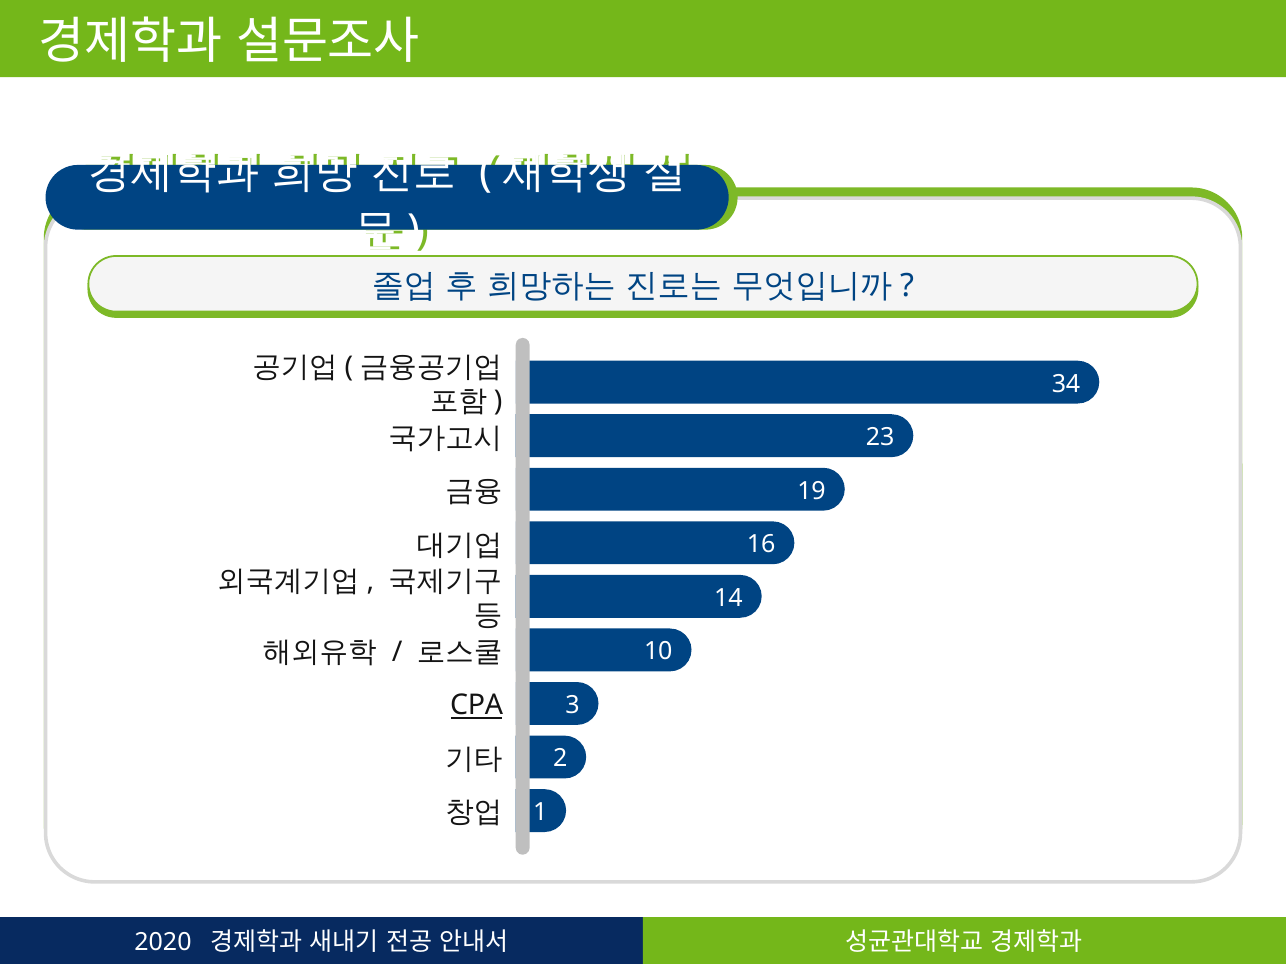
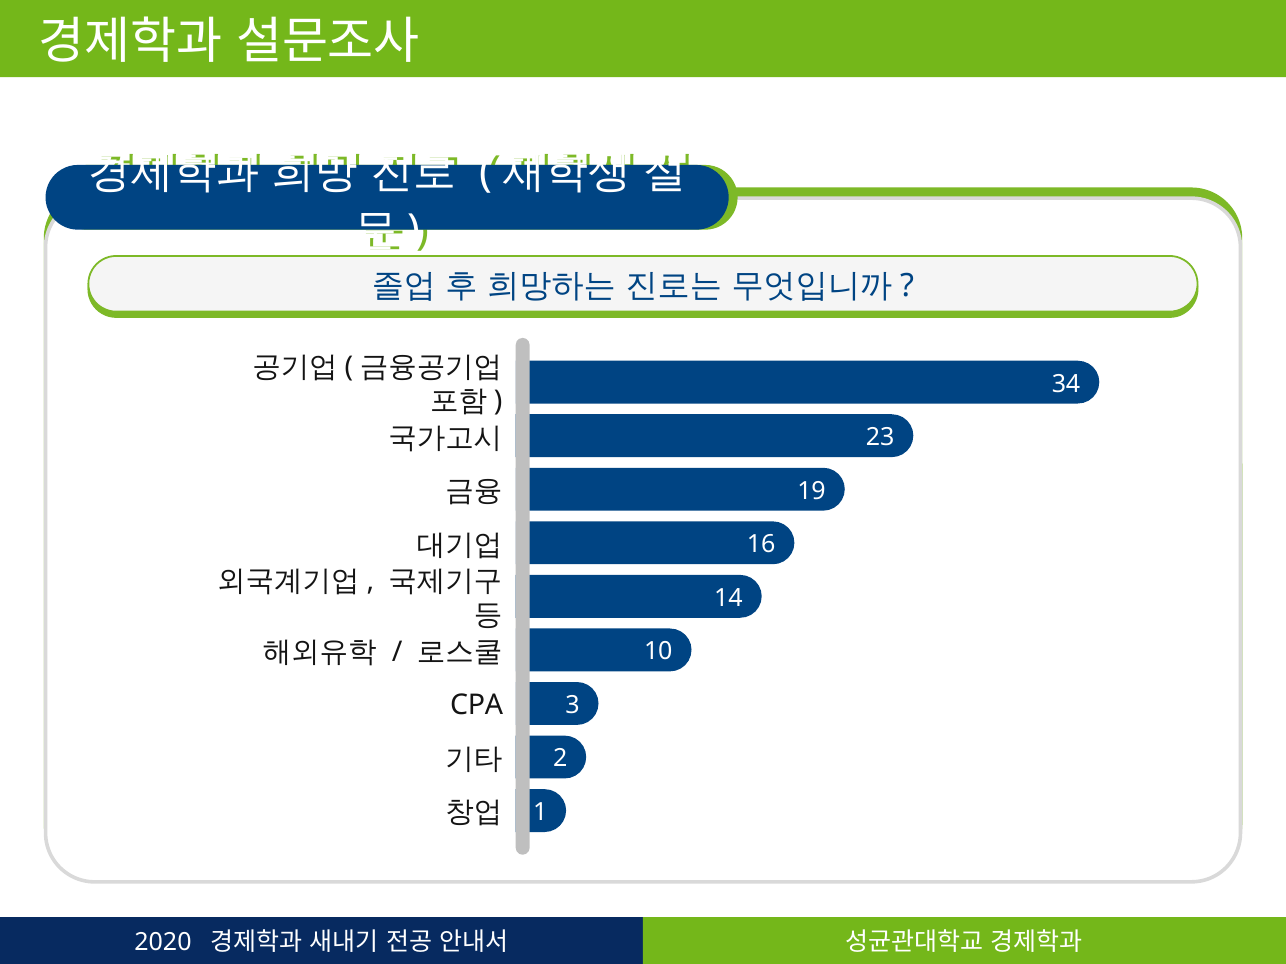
CPA underline: present -> none
